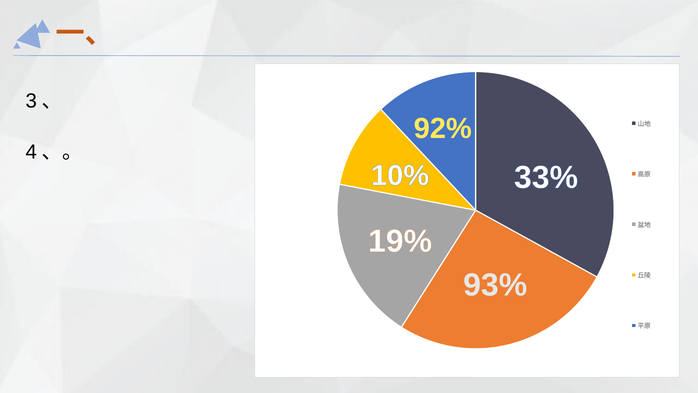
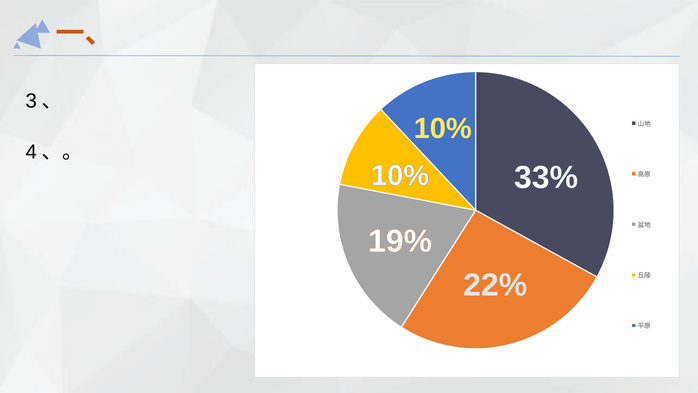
92% at (443, 129): 92% -> 10%
93%: 93% -> 22%
